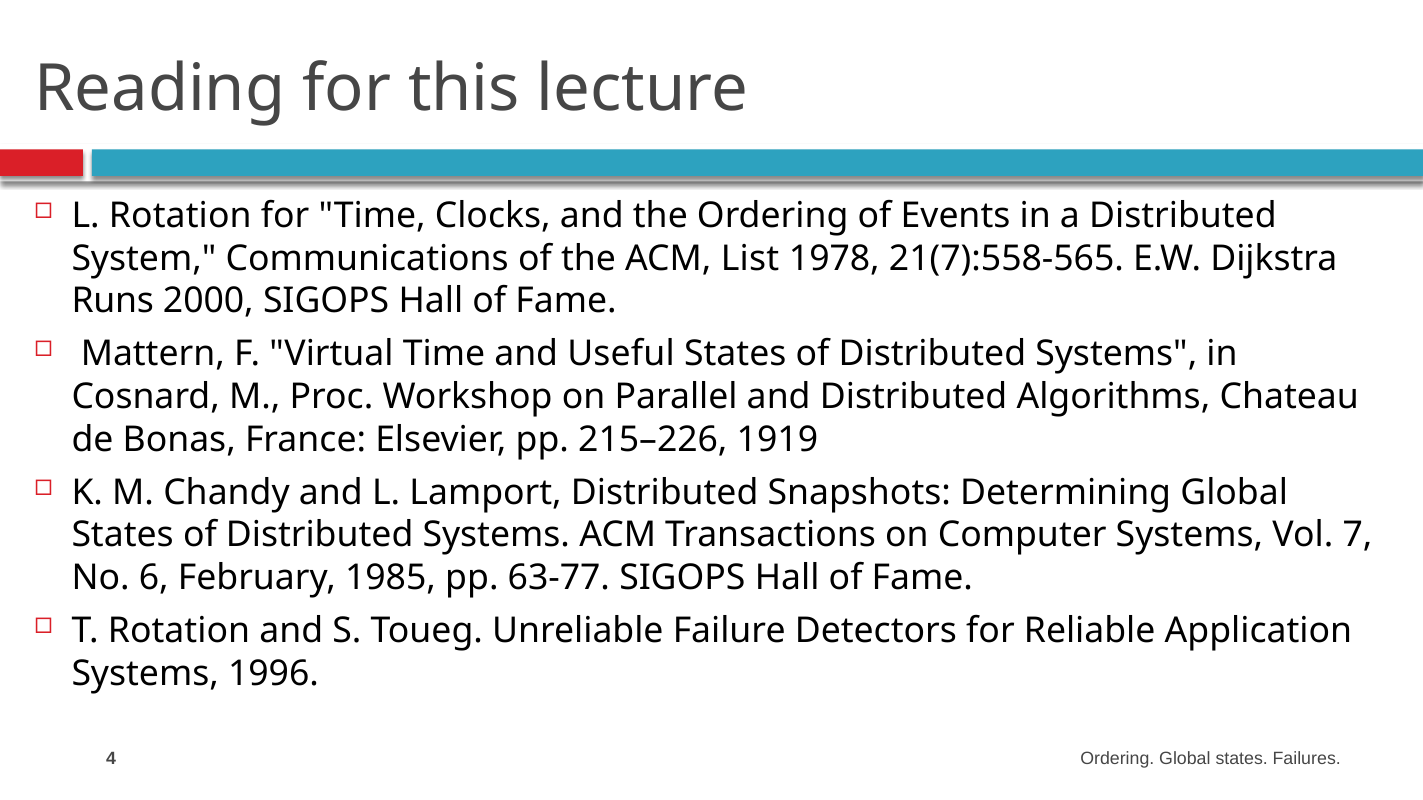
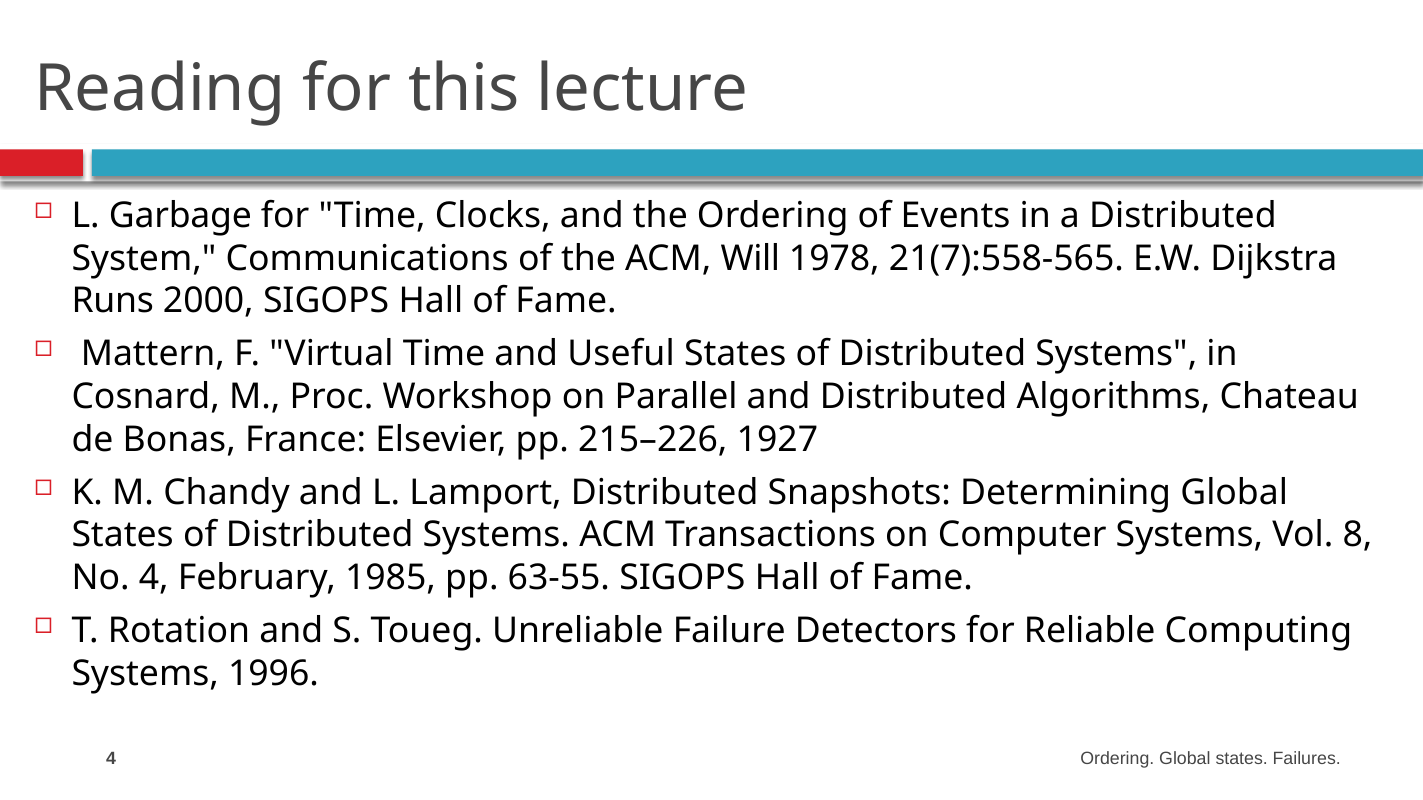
L Rotation: Rotation -> Garbage
List: List -> Will
1919: 1919 -> 1927
7: 7 -> 8
No 6: 6 -> 4
63-77: 63-77 -> 63-55
Application: Application -> Computing
